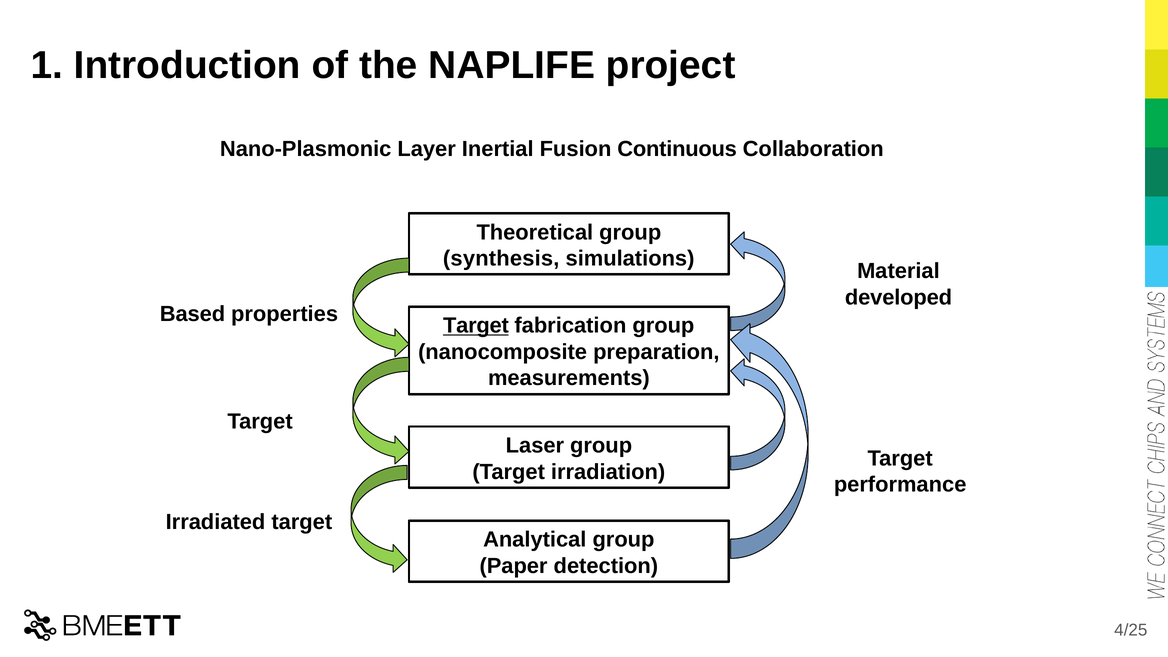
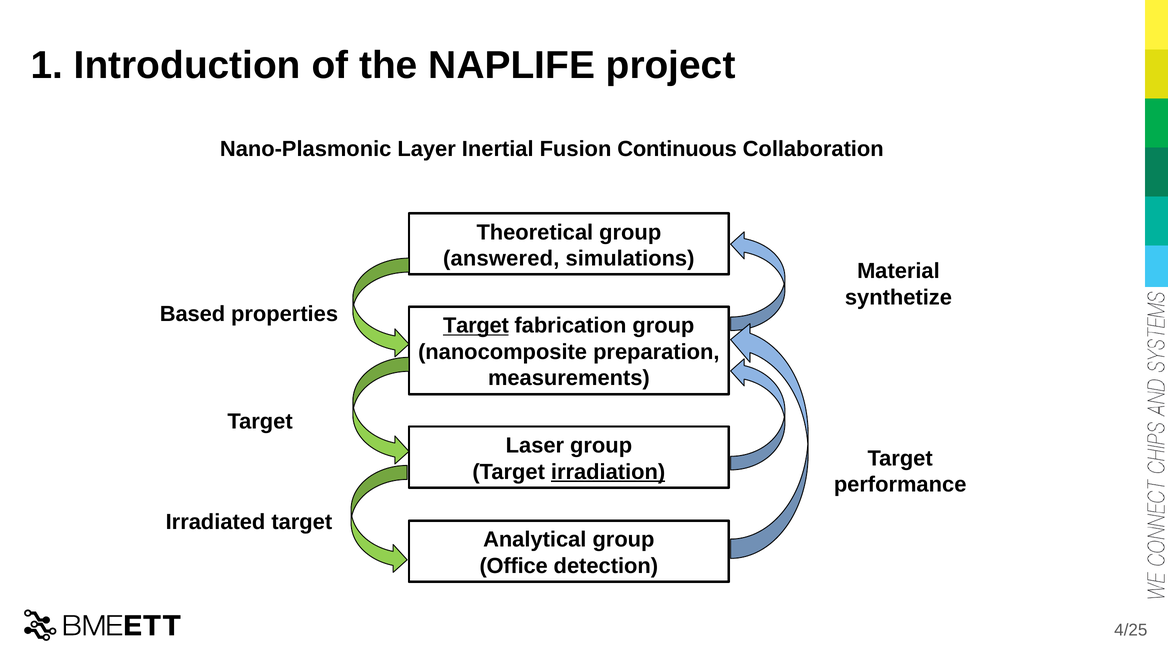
synthesis: synthesis -> answered
developed: developed -> synthetize
irradiation underline: none -> present
Paper: Paper -> Office
